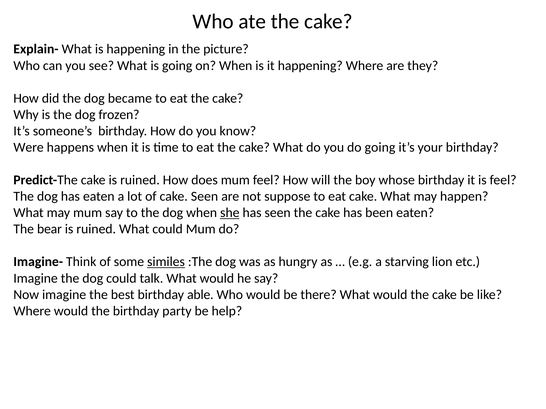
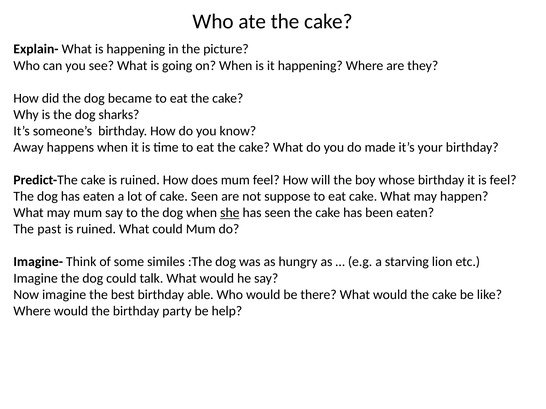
frozen: frozen -> sharks
Were: Were -> Away
do going: going -> made
bear: bear -> past
similes underline: present -> none
